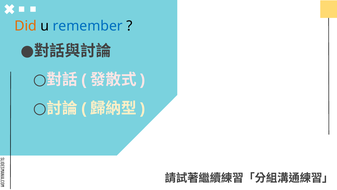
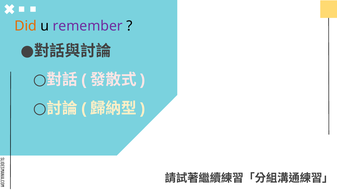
remember colour: blue -> purple
